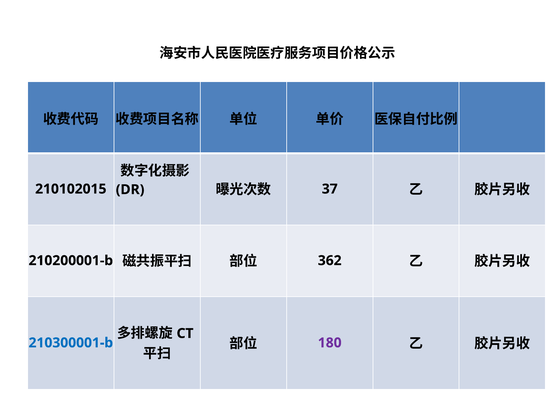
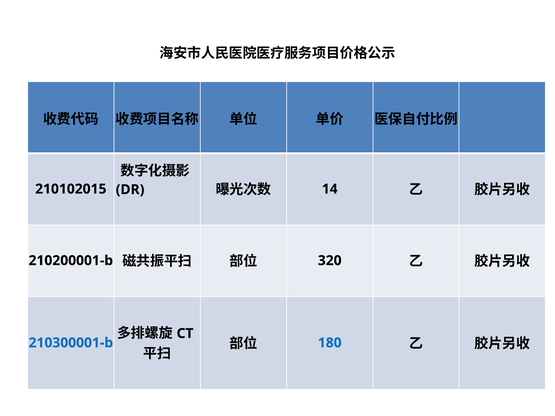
37: 37 -> 14
362: 362 -> 320
180 colour: purple -> blue
